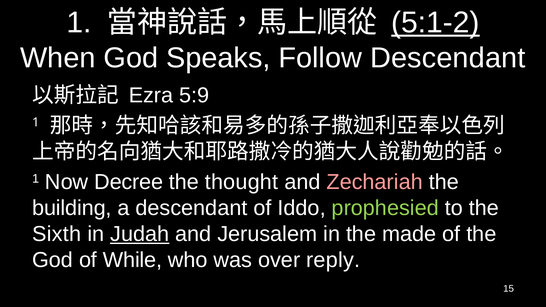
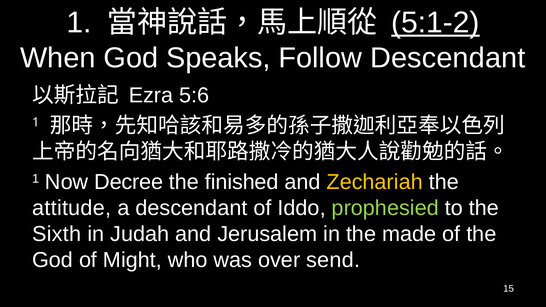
5:9: 5:9 -> 5:6
thought: thought -> finished
Zechariah colour: pink -> yellow
building: building -> attitude
Judah underline: present -> none
While: While -> Might
reply: reply -> send
